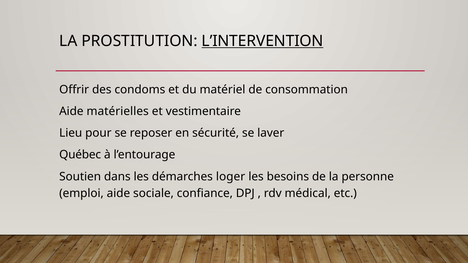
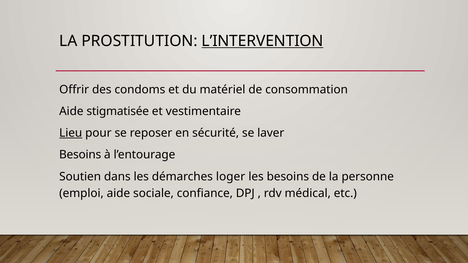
matérielles: matérielles -> stigmatisée
Lieu underline: none -> present
Québec at (80, 155): Québec -> Besoins
